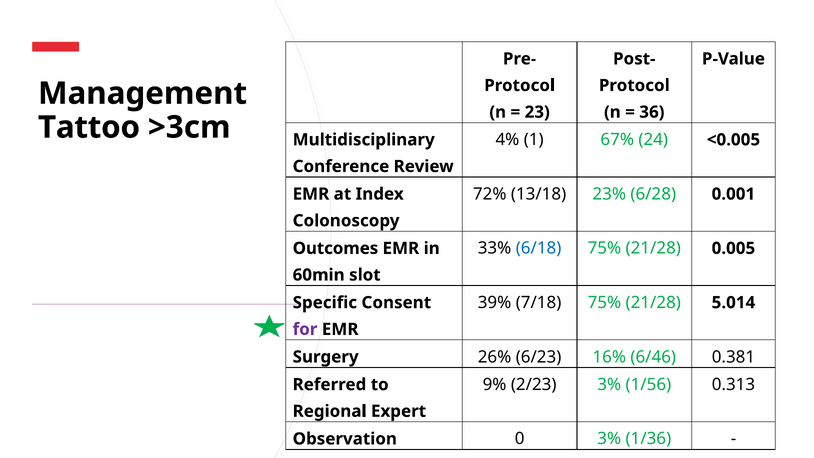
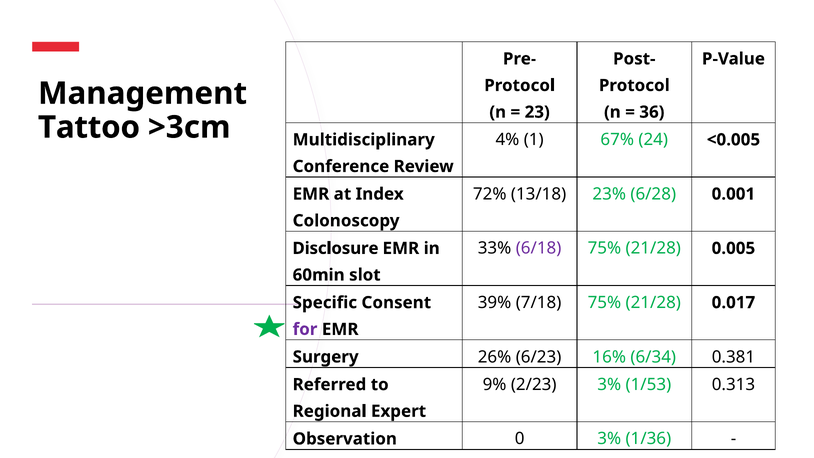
6/18 colour: blue -> purple
Outcomes: Outcomes -> Disclosure
5.014: 5.014 -> 0.017
6/46: 6/46 -> 6/34
1/56: 1/56 -> 1/53
